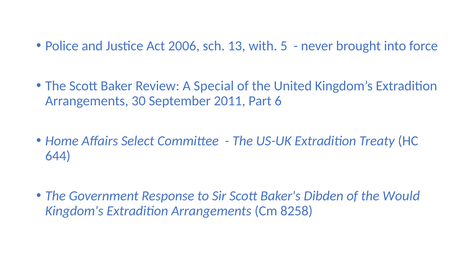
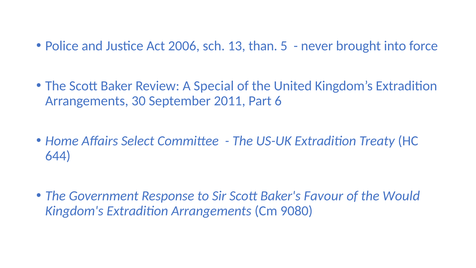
with: with -> than
Dibden: Dibden -> Favour
8258: 8258 -> 9080
